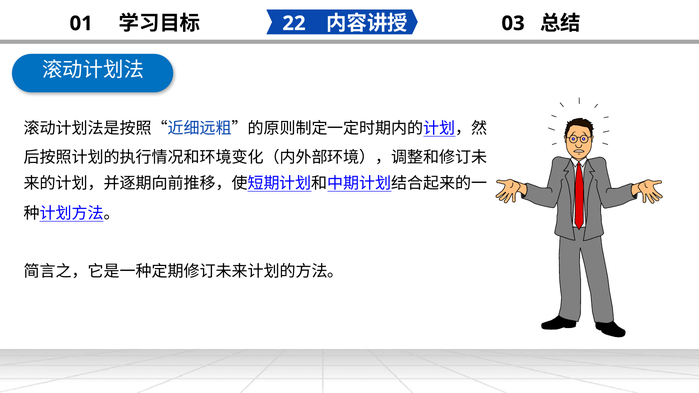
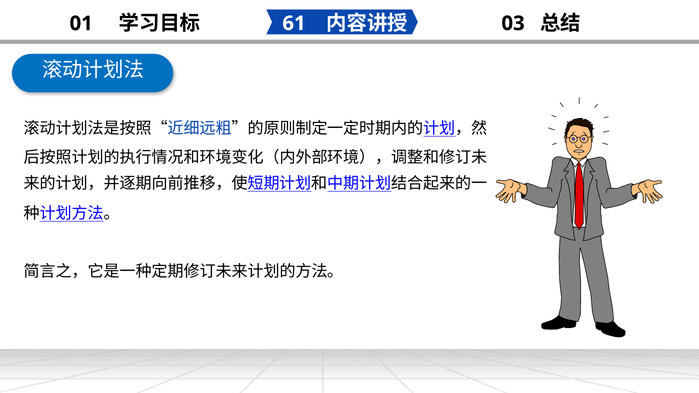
22: 22 -> 61
